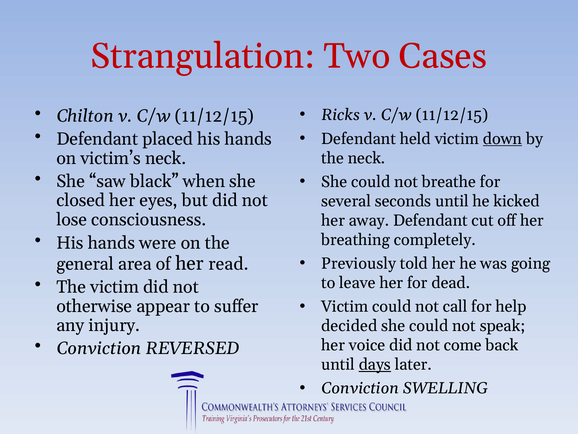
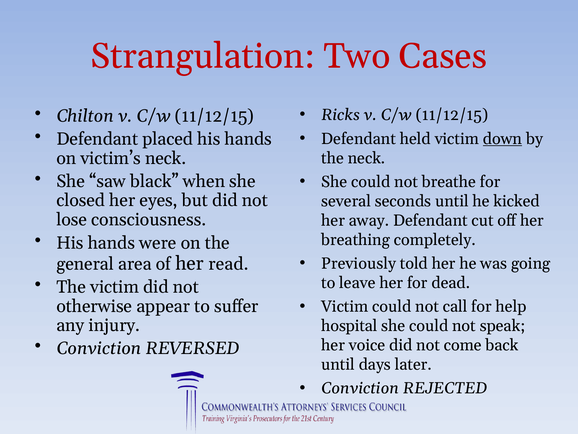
decided: decided -> hospital
days underline: present -> none
SWELLING: SWELLING -> REJECTED
